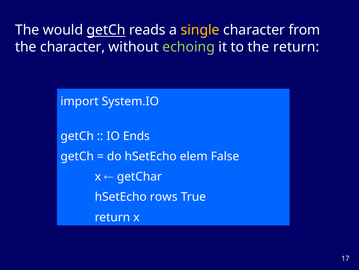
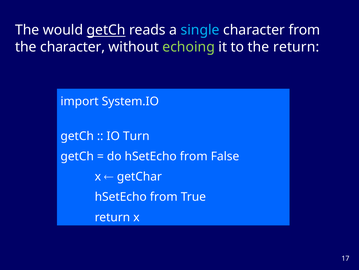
single colour: yellow -> light blue
Ends: Ends -> Turn
do hSetEcho elem: elem -> from
rows at (164, 196): rows -> from
